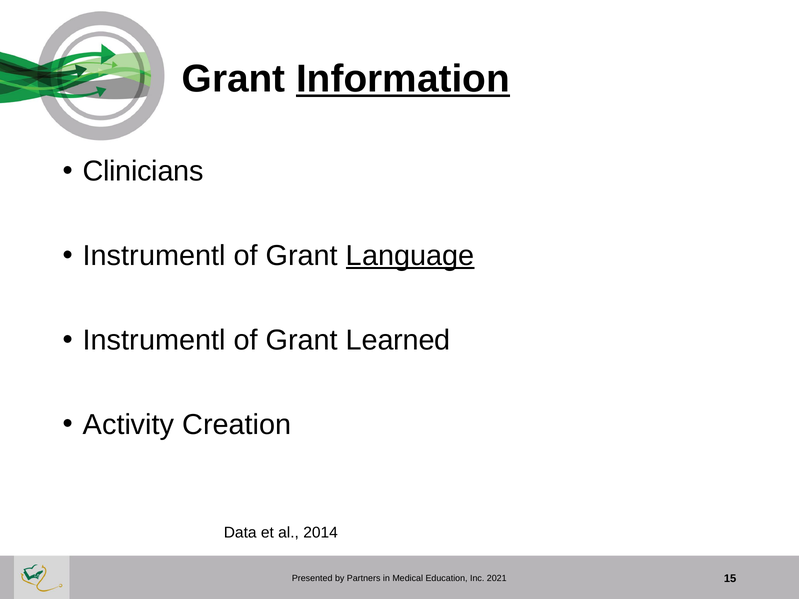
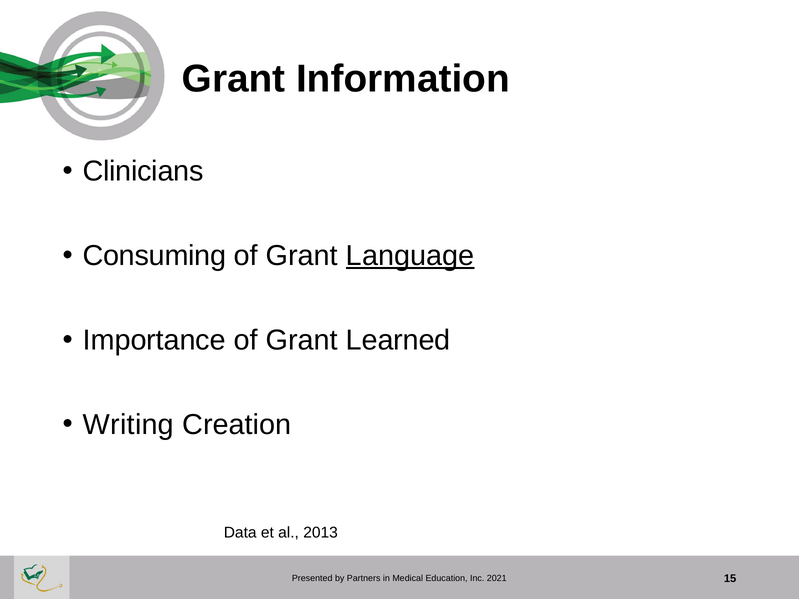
Information underline: present -> none
Instrumentl at (154, 256): Instrumentl -> Consuming
Instrumentl at (154, 340): Instrumentl -> Importance
Activity: Activity -> Writing
2014: 2014 -> 2013
